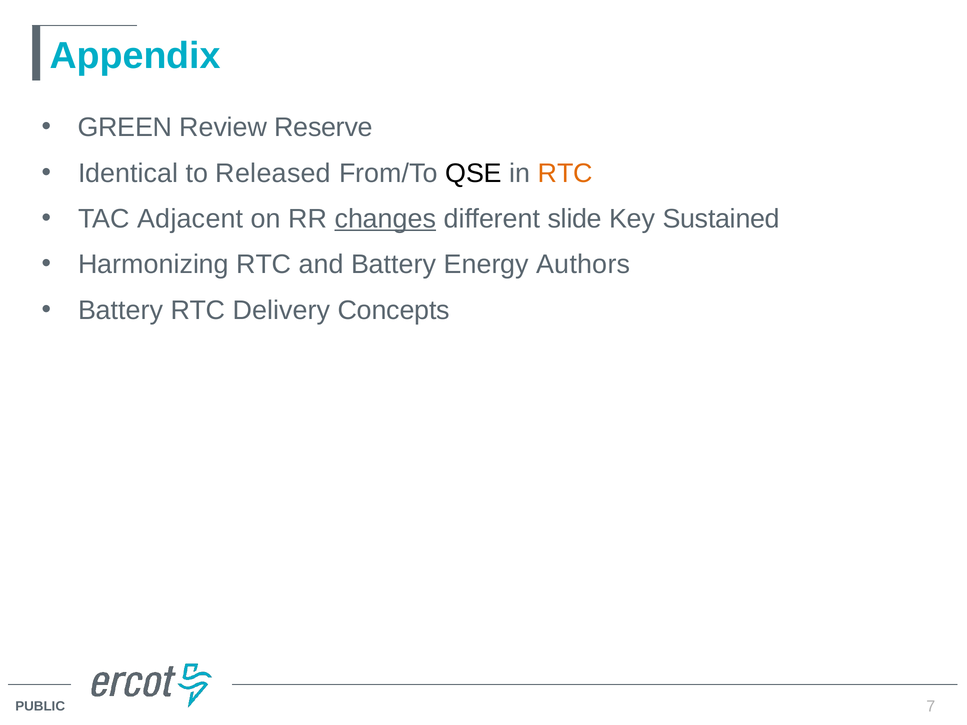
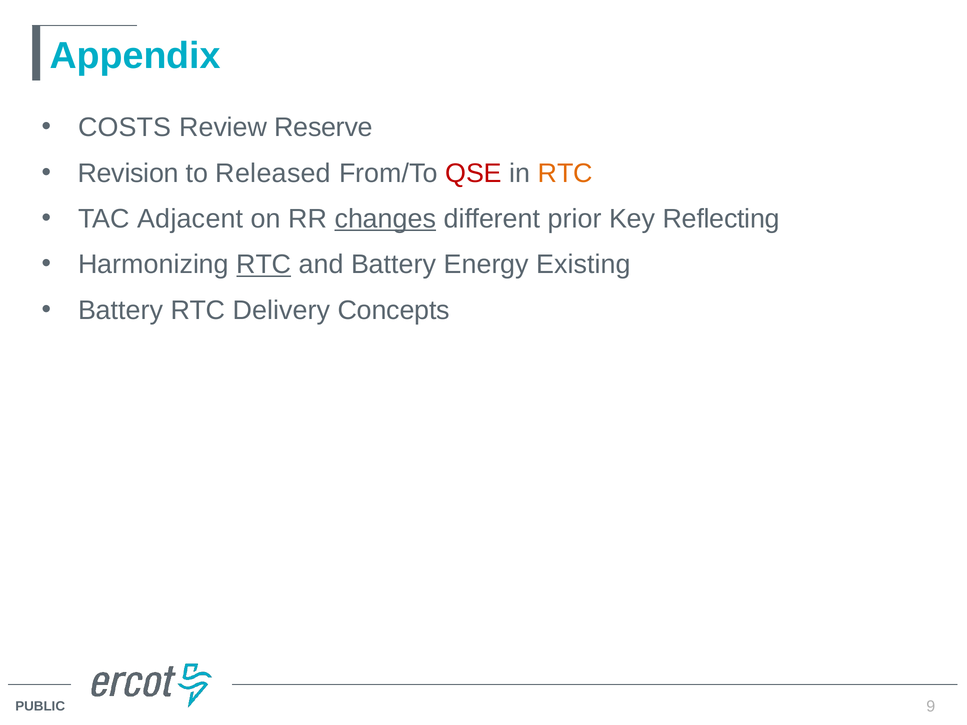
GREEN: GREEN -> COSTS
Identical: Identical -> Revision
QSE colour: black -> red
slide: slide -> prior
Sustained: Sustained -> Reflecting
RTC at (264, 265) underline: none -> present
Authors: Authors -> Existing
7: 7 -> 9
